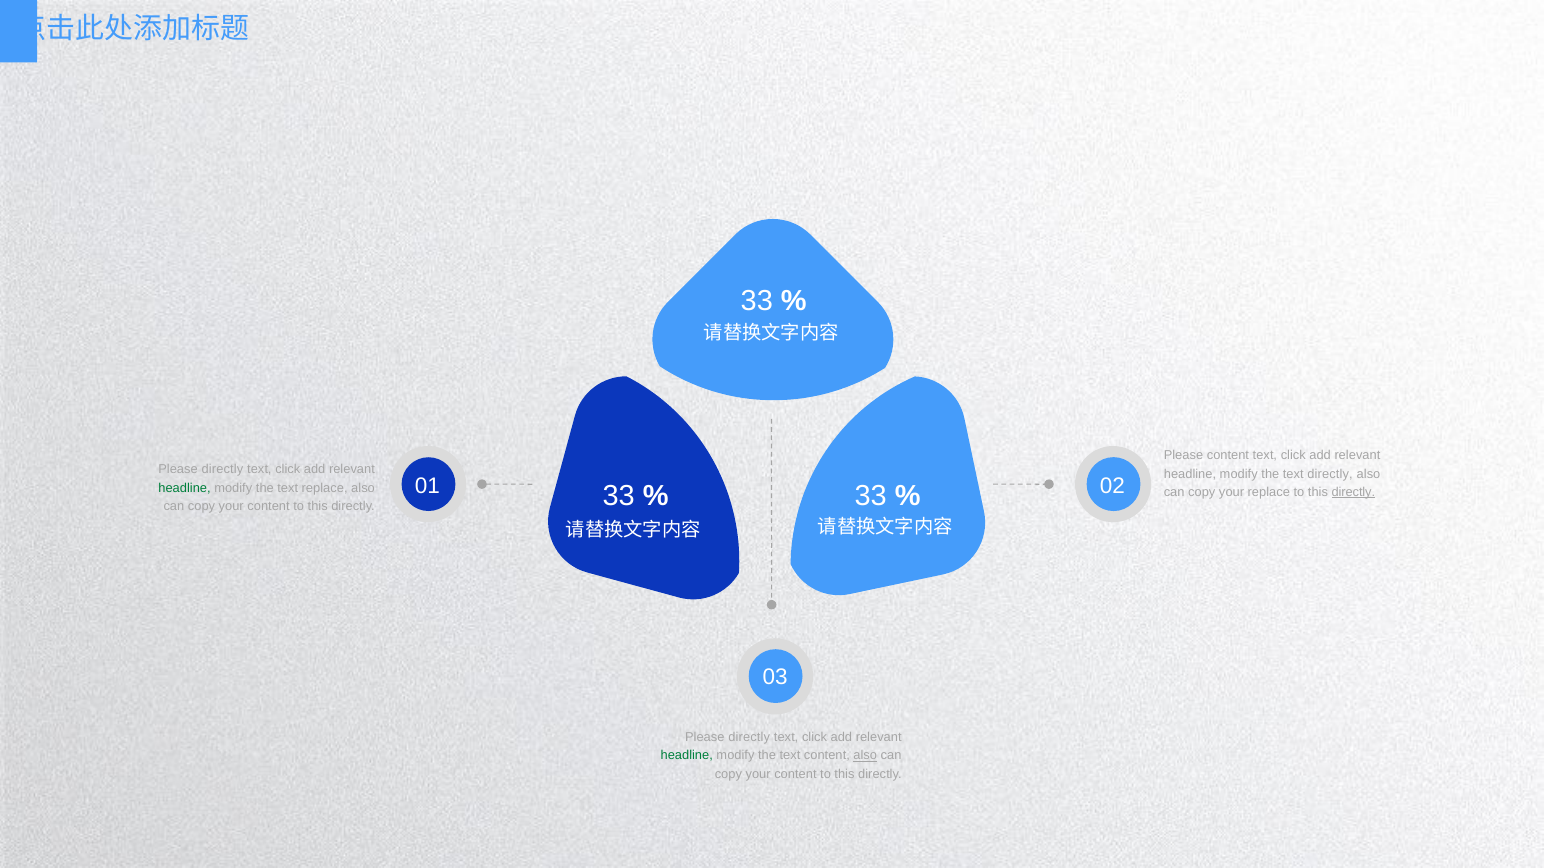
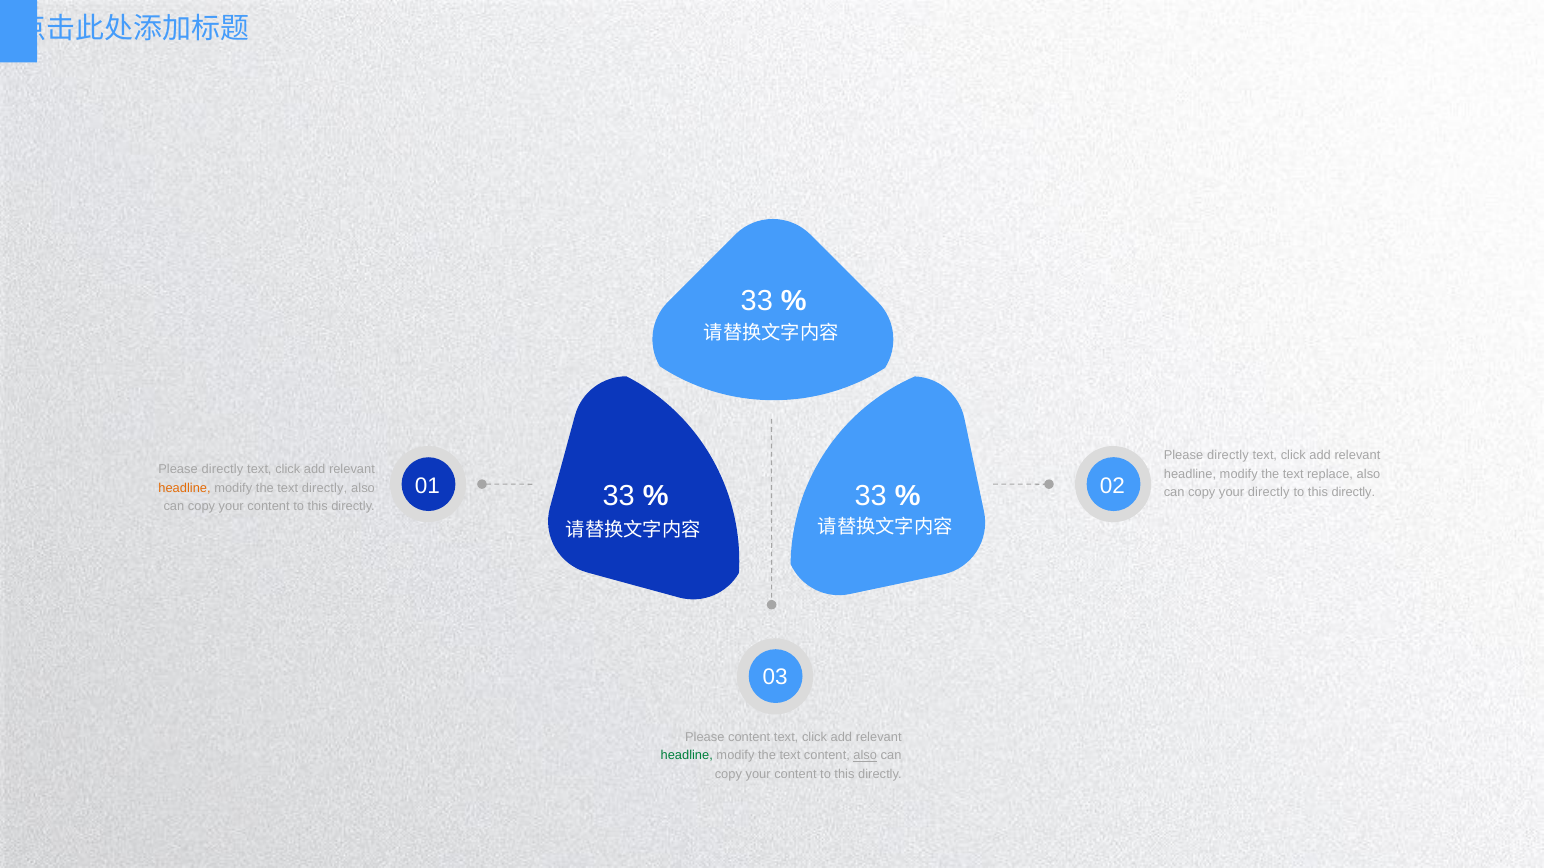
content at (1228, 456): content -> directly
text directly: directly -> replace
headline at (185, 488) colour: green -> orange
text replace: replace -> directly
your replace: replace -> directly
directly at (1353, 493) underline: present -> none
directly at (749, 737): directly -> content
